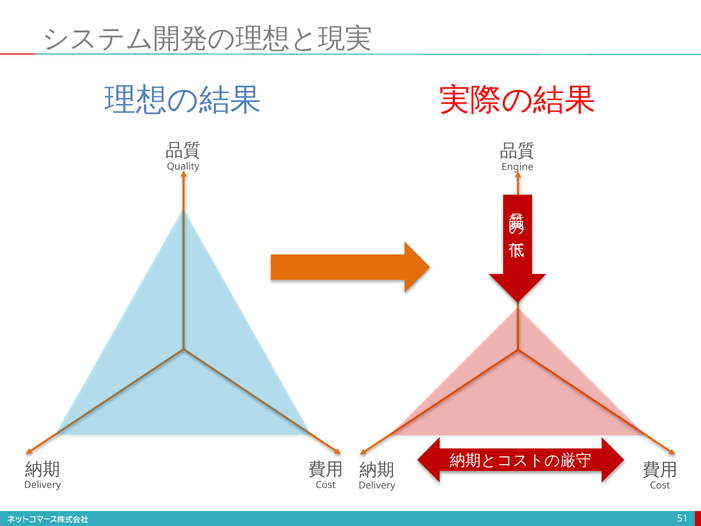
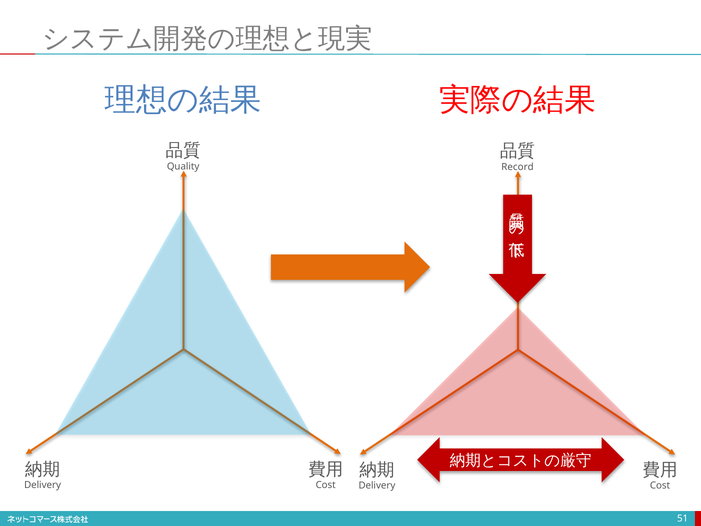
Engine: Engine -> Record
